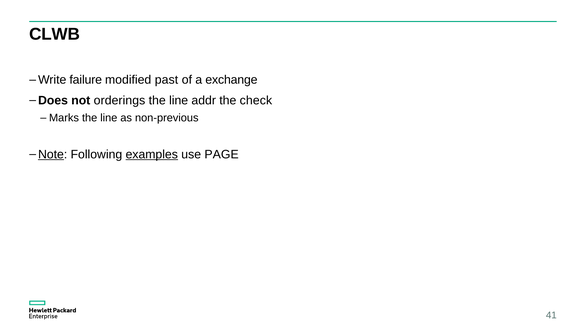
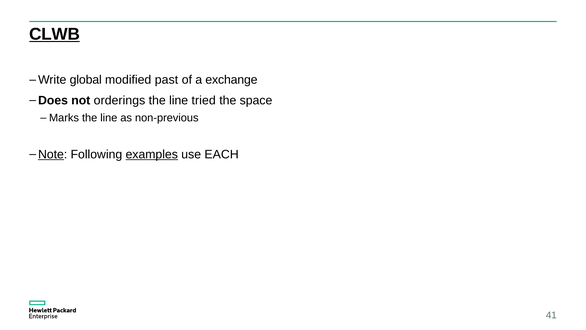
CLWB underline: none -> present
failure: failure -> global
addr: addr -> tried
check: check -> space
PAGE: PAGE -> EACH
